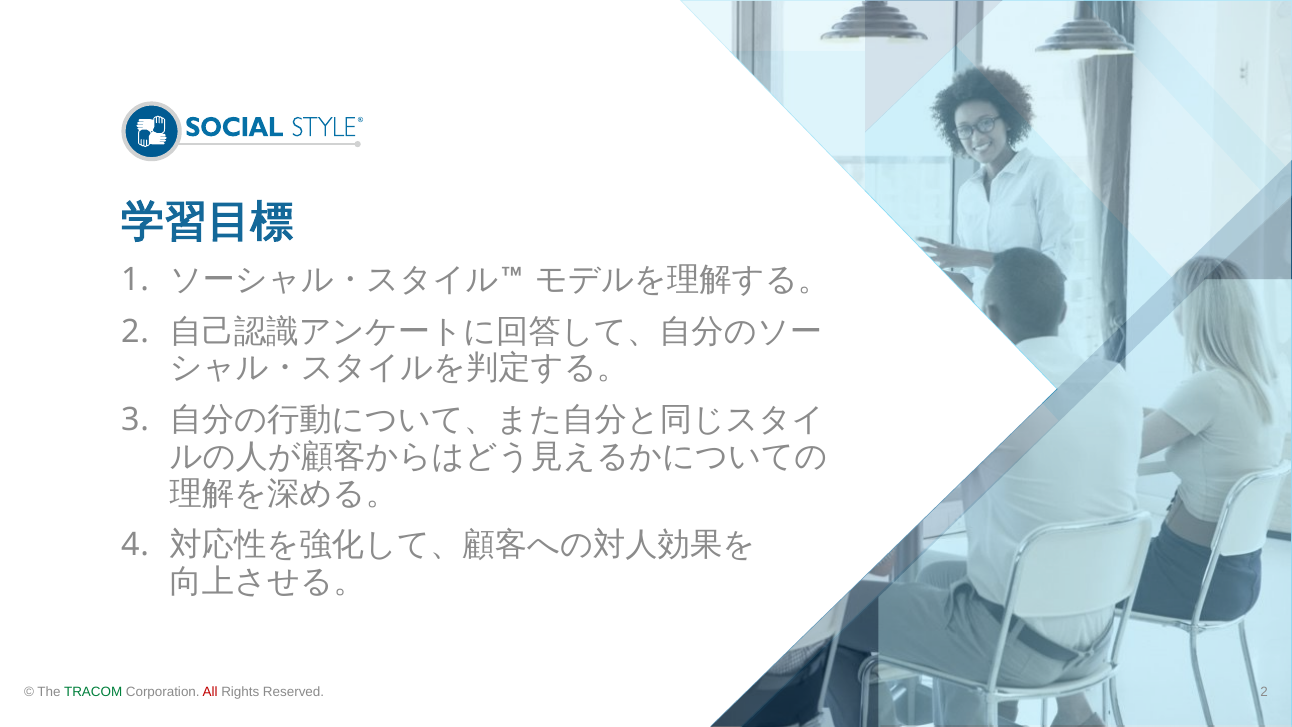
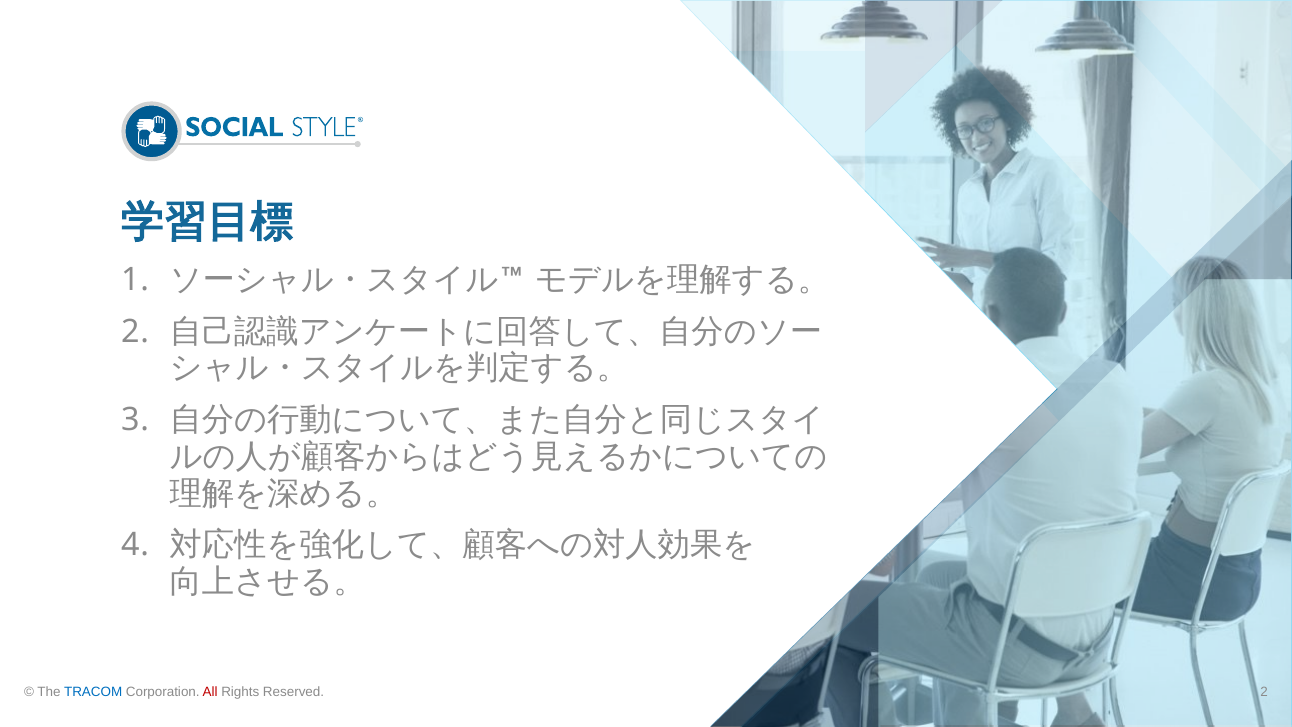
TRACOM colour: green -> blue
